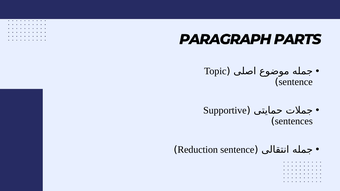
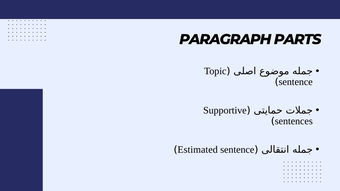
Reduction: Reduction -> Estimated
